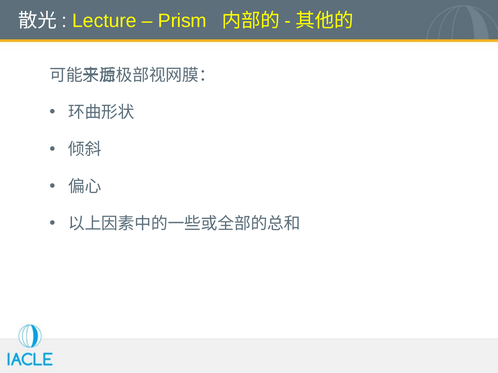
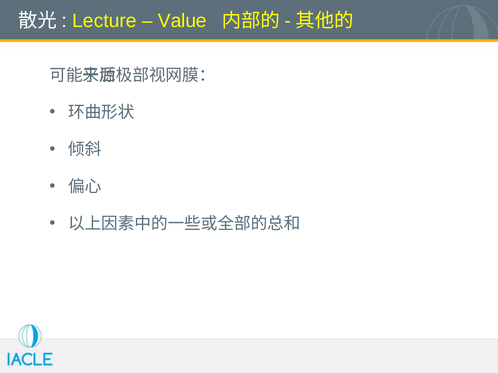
Prism: Prism -> Value
